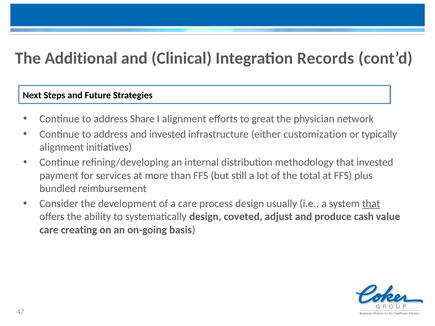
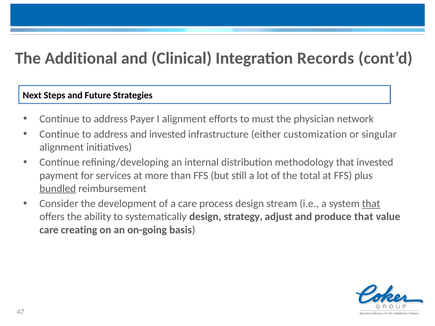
Share: Share -> Payer
great: great -> must
typically: typically -> singular
bundled underline: none -> present
usually: usually -> stream
coveted: coveted -> strategy
produce cash: cash -> that
